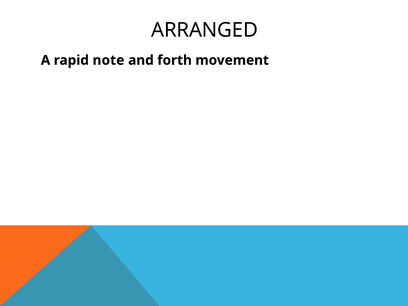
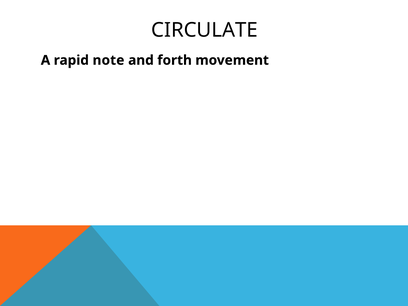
ARRANGED: ARRANGED -> CIRCULATE
